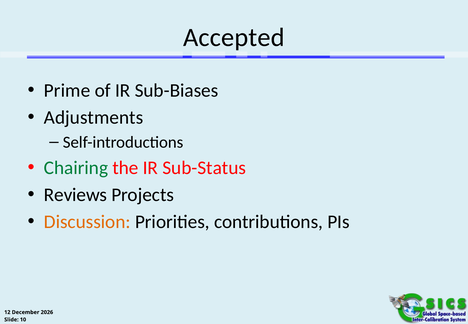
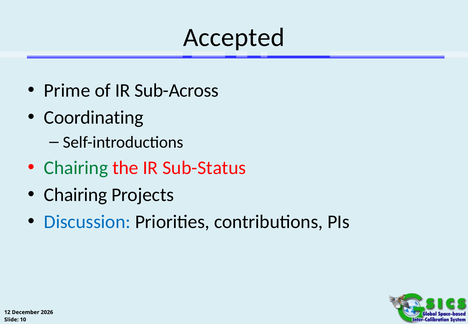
Sub-Biases: Sub-Biases -> Sub-Across
Adjustments: Adjustments -> Coordinating
Reviews at (76, 195): Reviews -> Chairing
Discussion colour: orange -> blue
